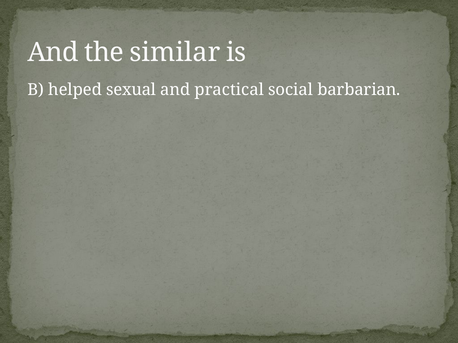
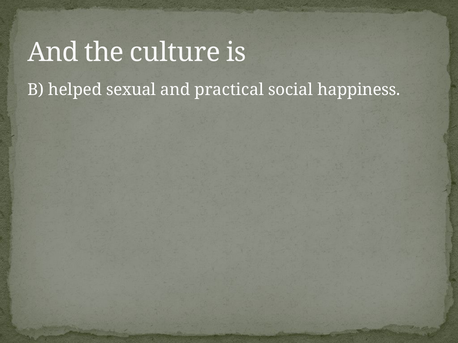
similar: similar -> culture
barbarian: barbarian -> happiness
